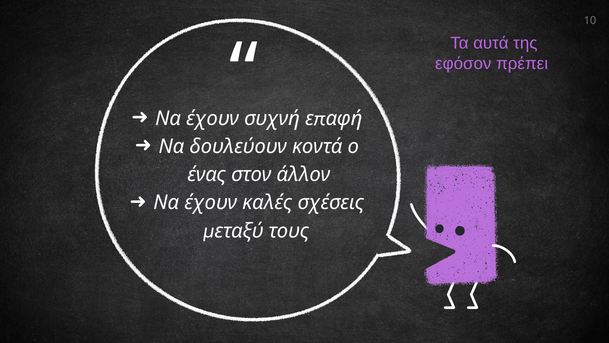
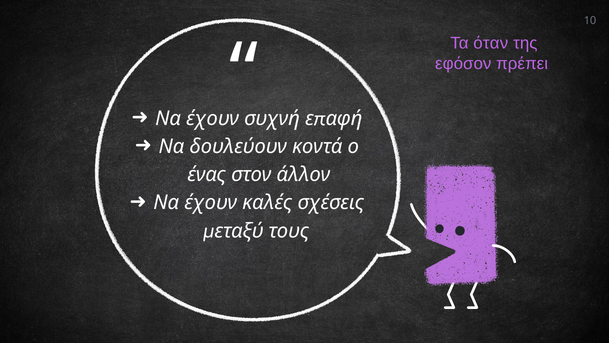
αυτά: αυτά -> όταν
